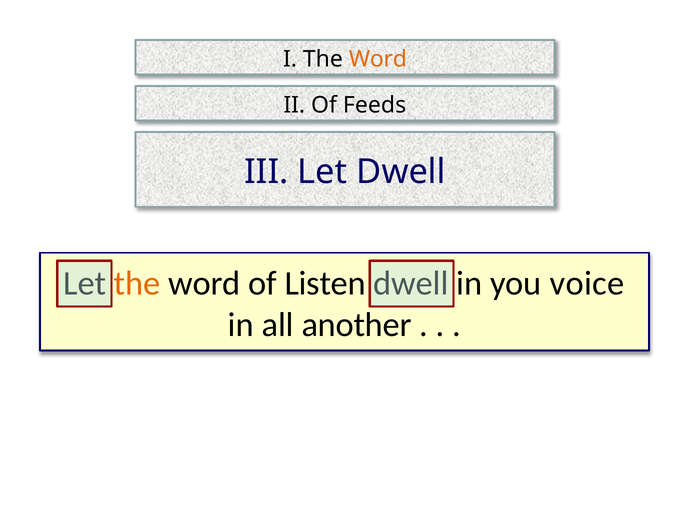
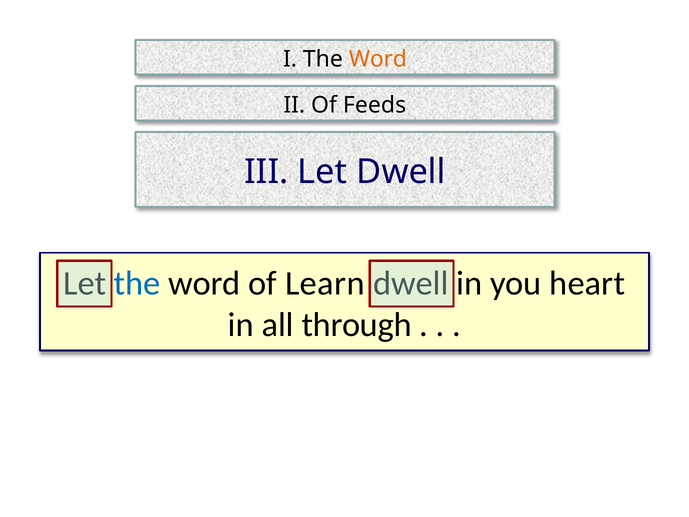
the at (137, 283) colour: orange -> blue
Listen: Listen -> Learn
voice: voice -> heart
another: another -> through
